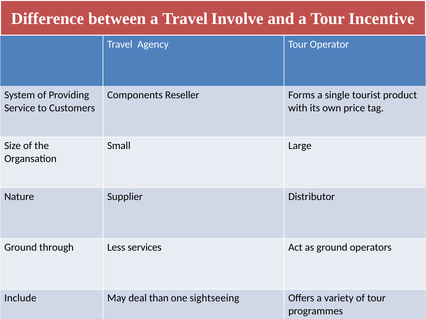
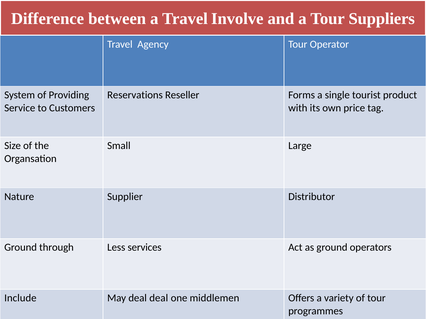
Incentive: Incentive -> Suppliers
Components: Components -> Reservations
deal than: than -> deal
sightseeing: sightseeing -> middlemen
